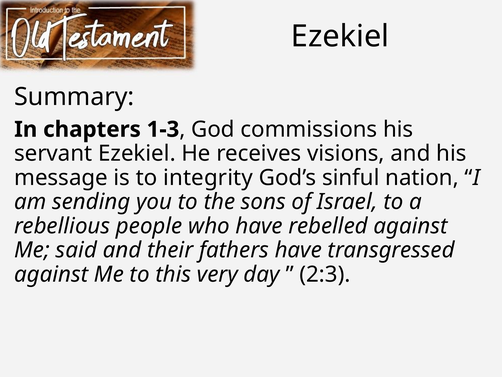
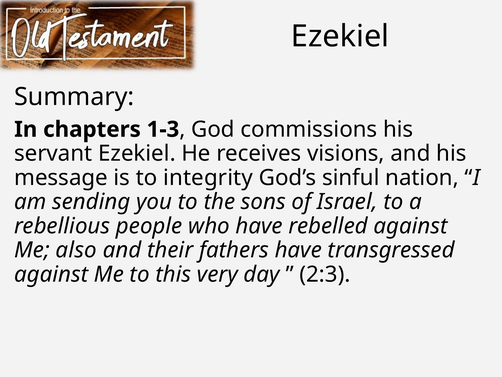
said: said -> also
